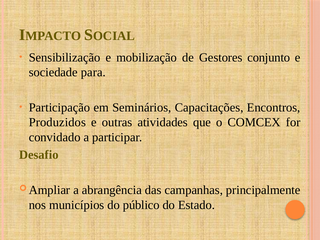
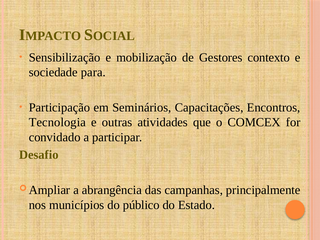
conjunto: conjunto -> contexto
Produzidos: Produzidos -> Tecnologia
